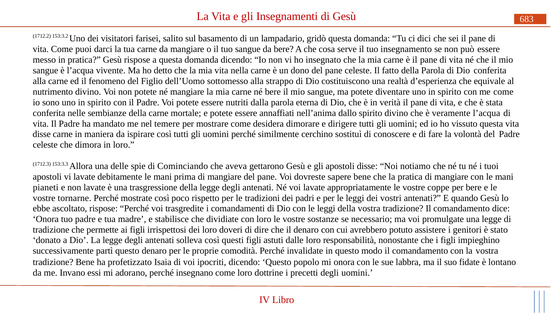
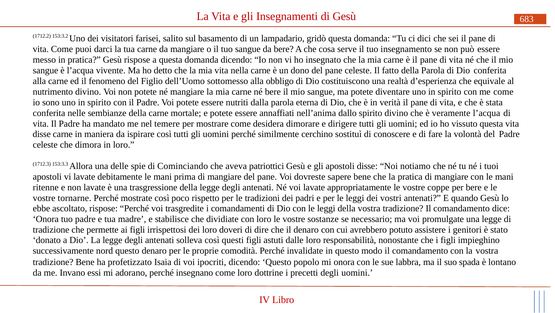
strappo: strappo -> obbligo
gettarono: gettarono -> patriottici
pianeti: pianeti -> ritenne
partì: partì -> nord
fidate: fidate -> spada
